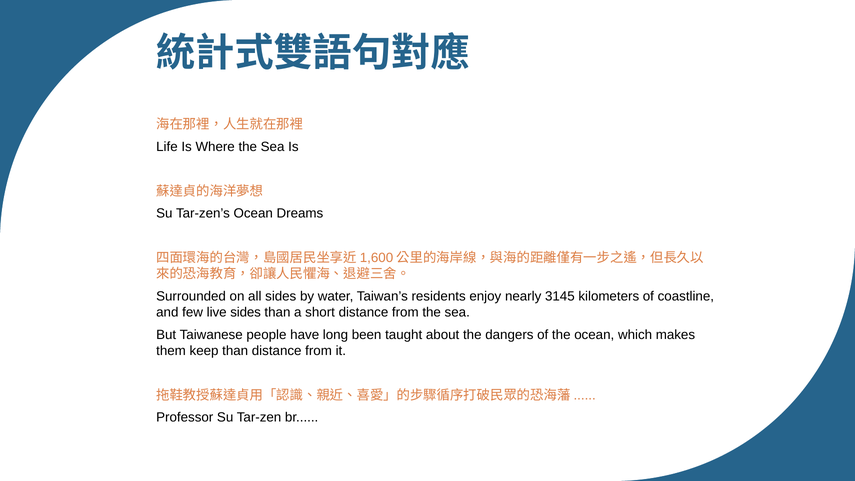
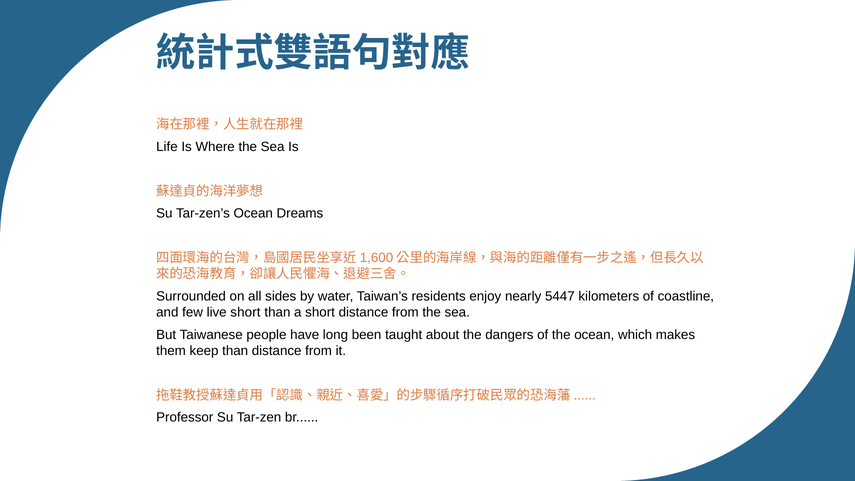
3145: 3145 -> 5447
live sides: sides -> short
